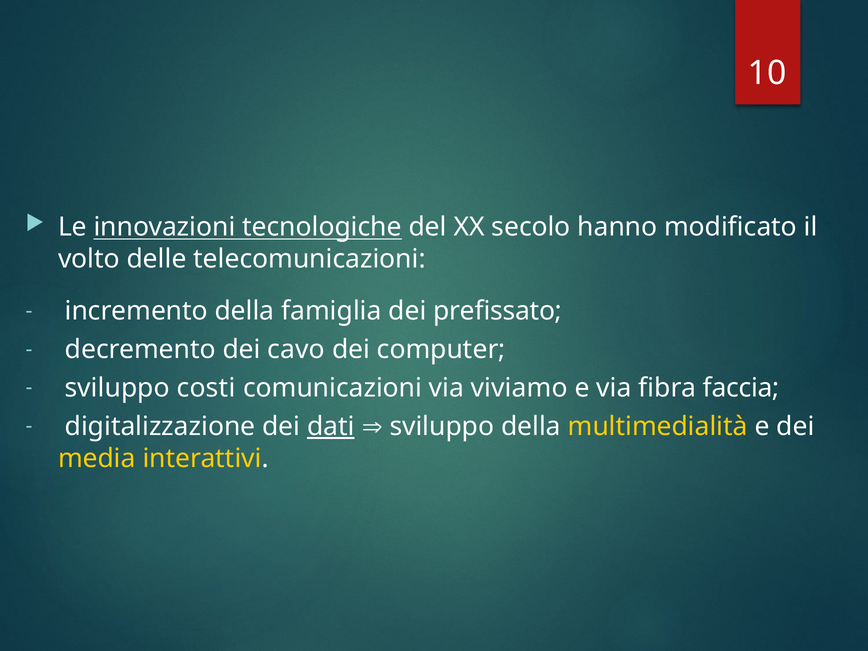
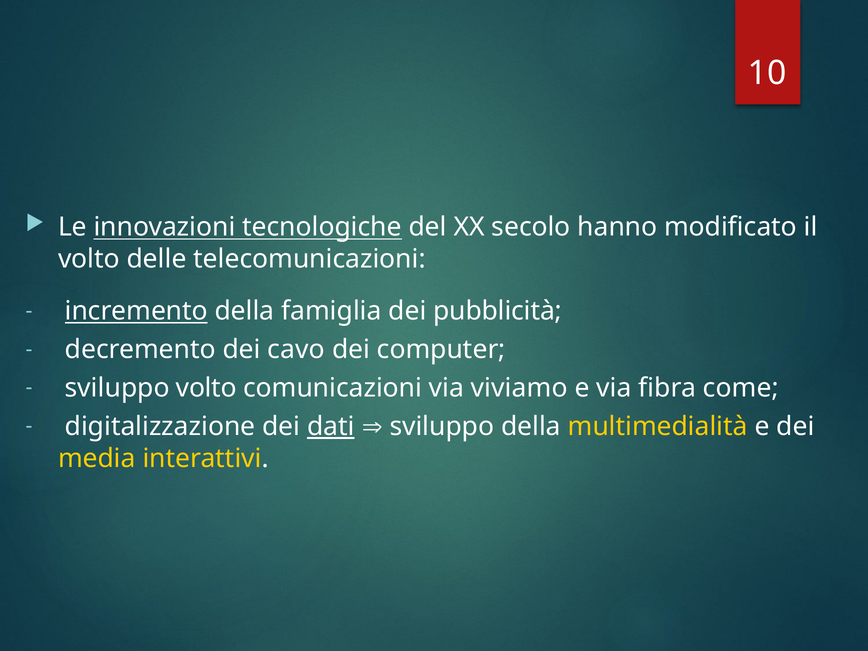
incremento underline: none -> present
prefissato: prefissato -> pubblicità
sviluppo costi: costi -> volto
faccia: faccia -> come
